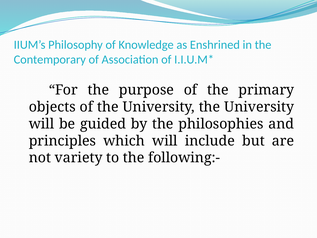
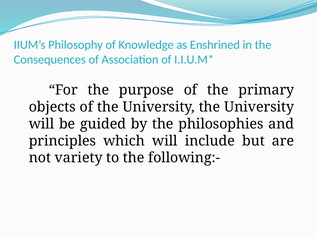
Contemporary: Contemporary -> Consequences
